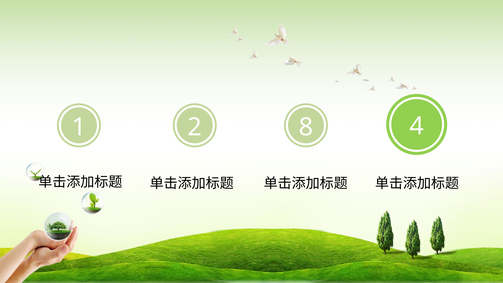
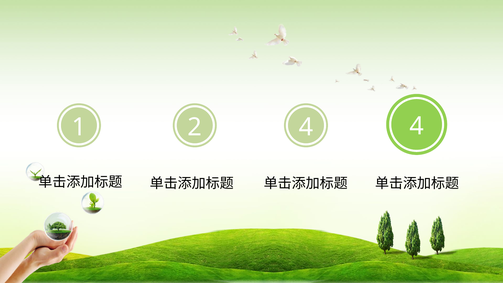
2 8: 8 -> 4
